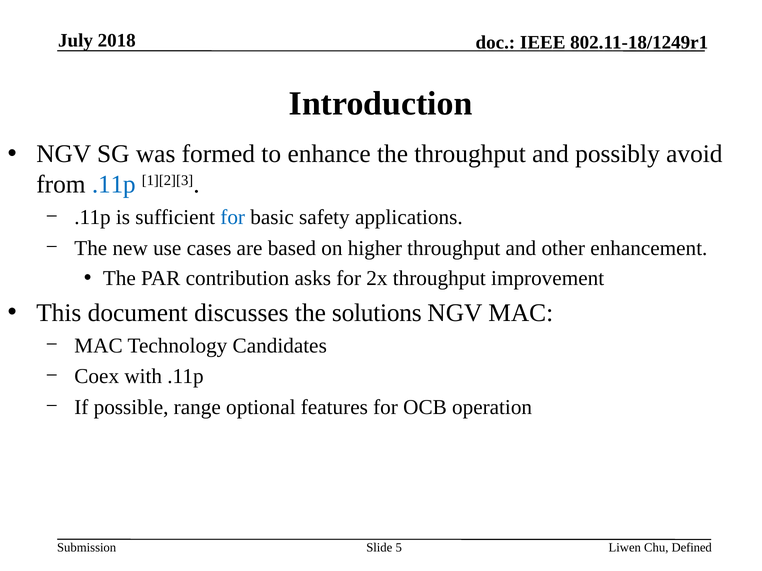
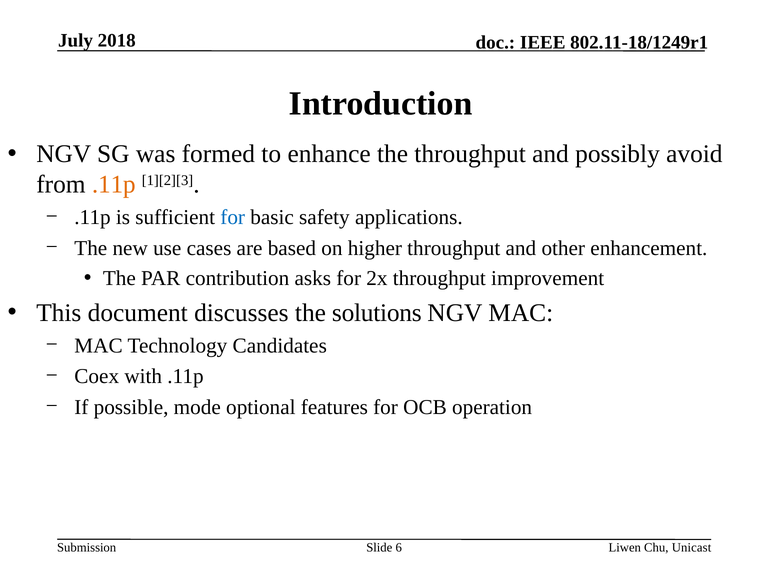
.11p at (114, 185) colour: blue -> orange
range: range -> mode
5: 5 -> 6
Defined: Defined -> Unicast
